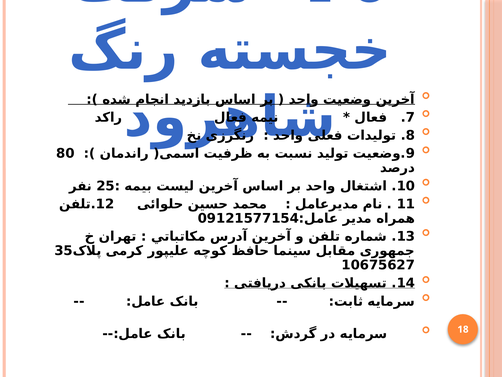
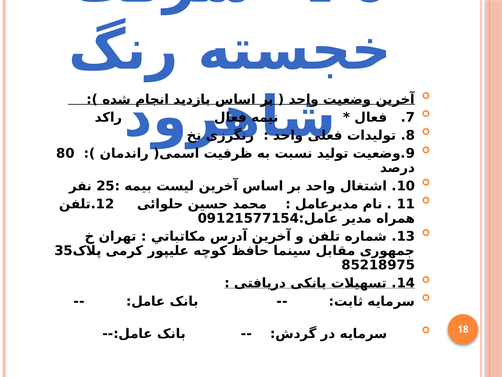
10675627: 10675627 -> 85218975
